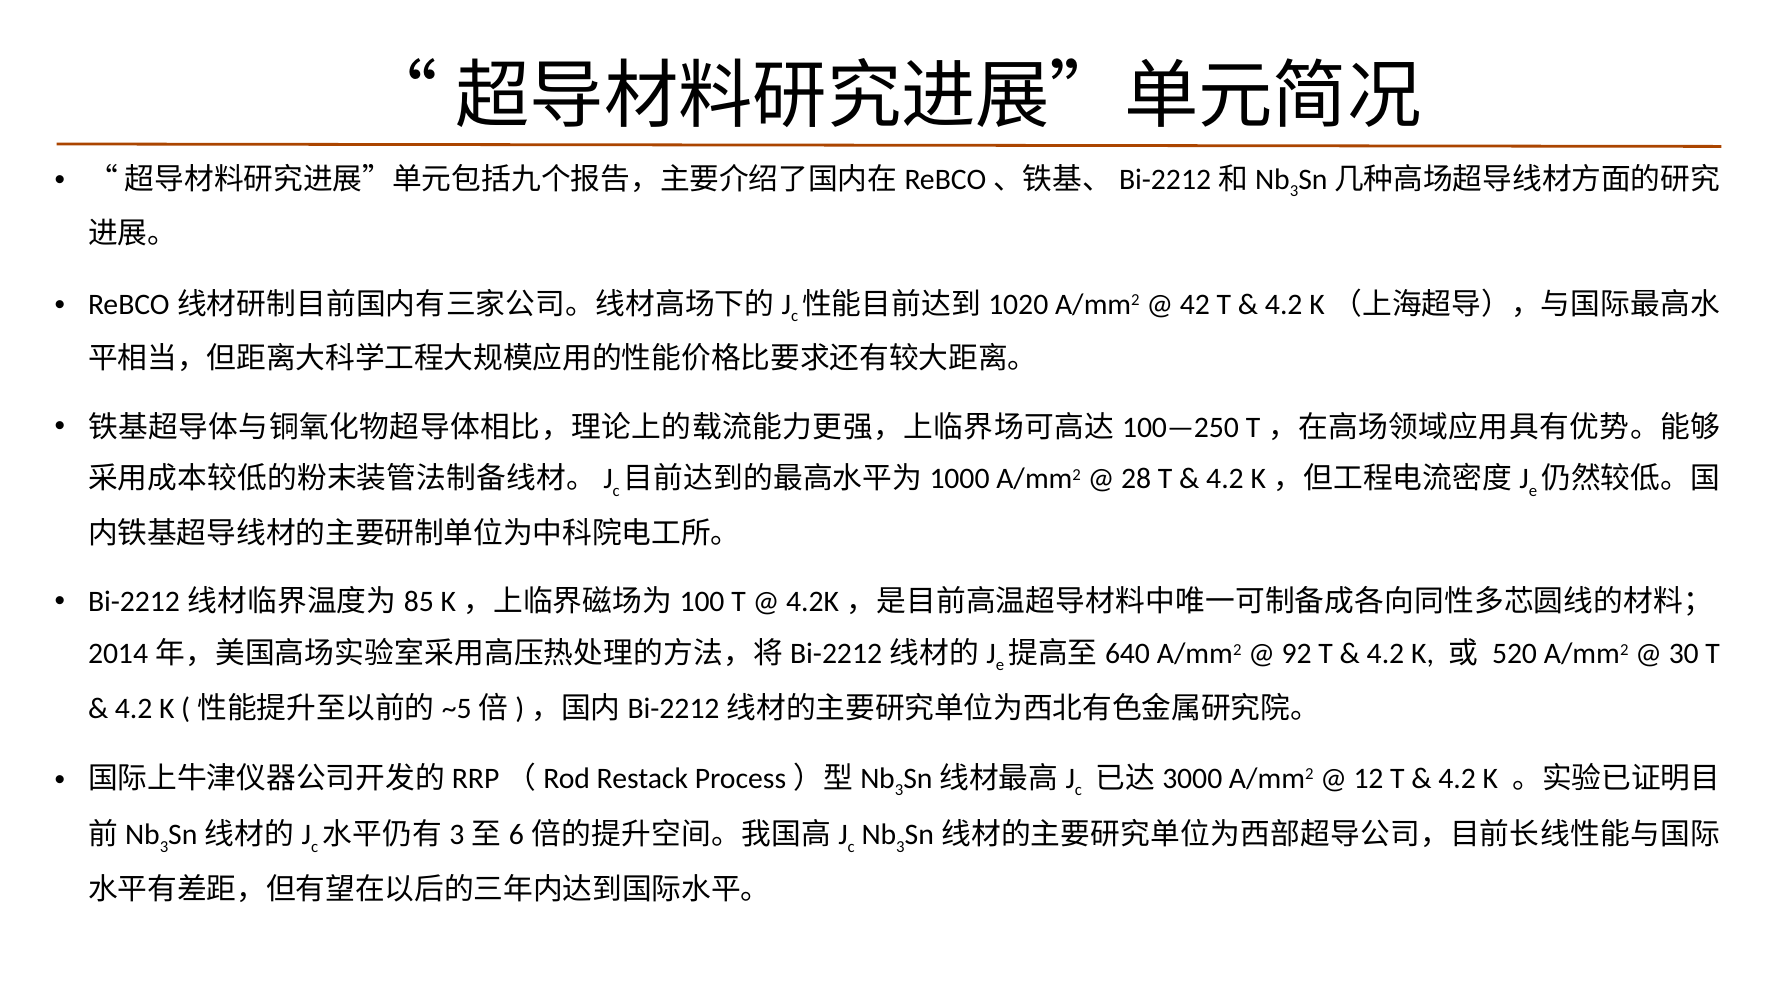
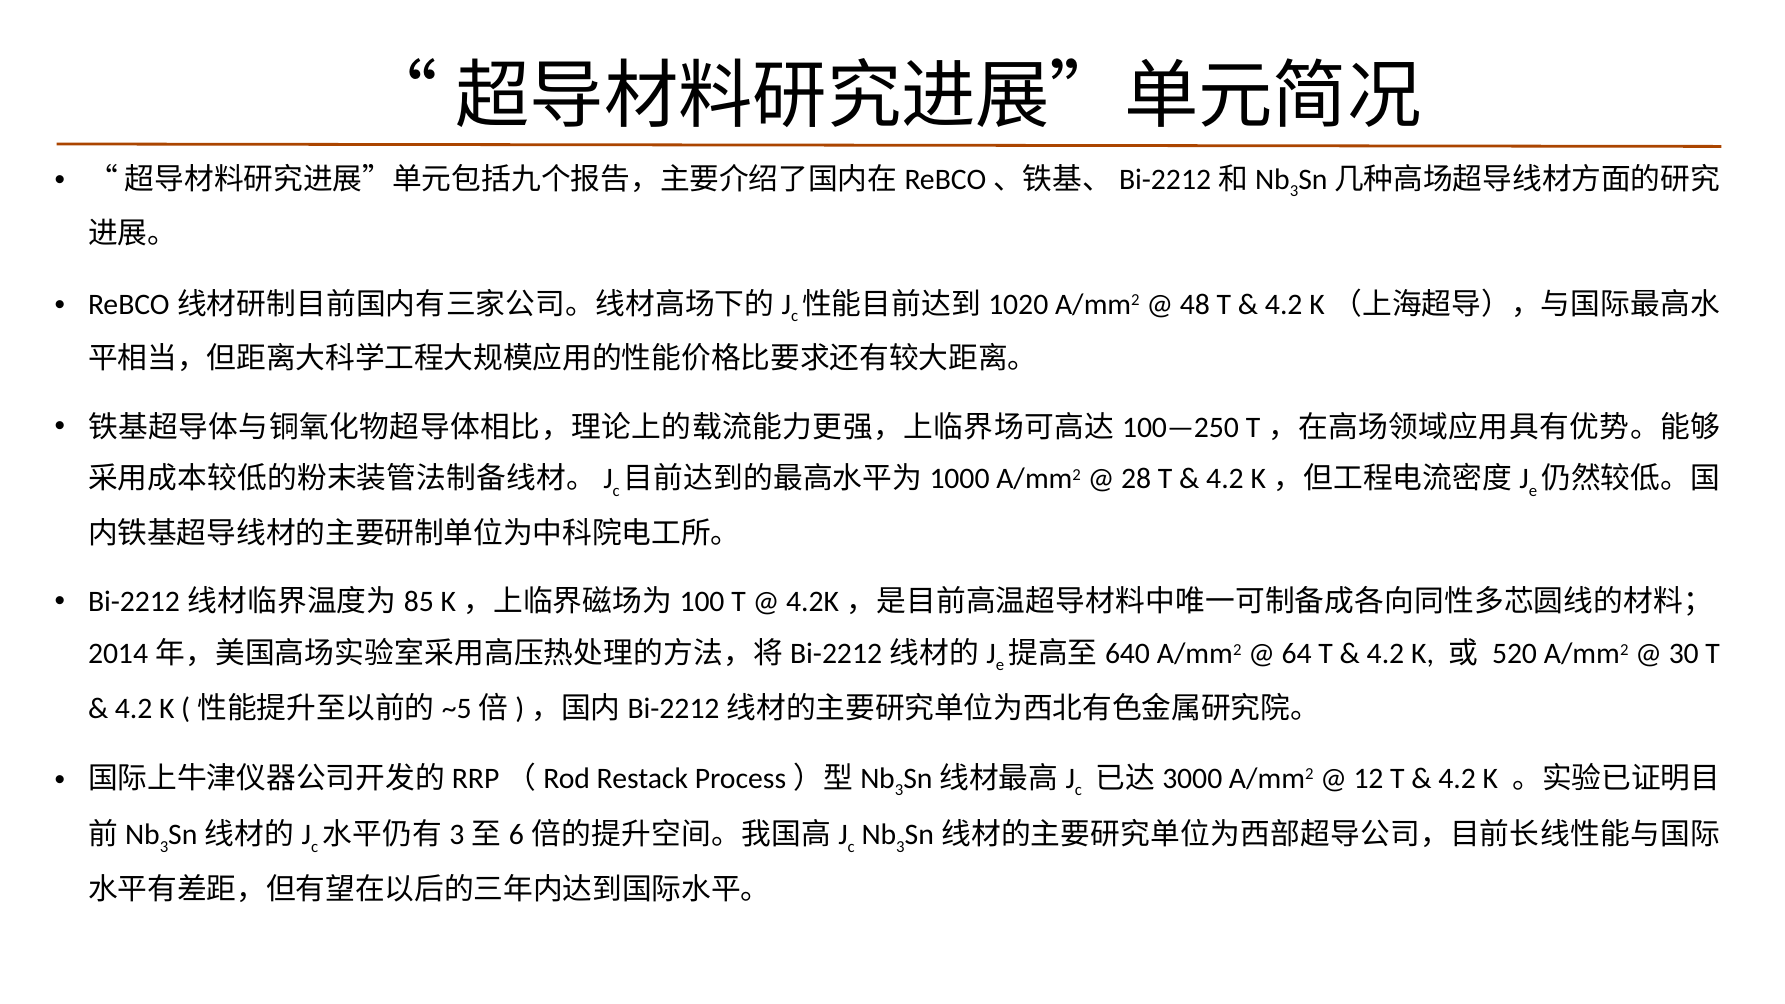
42: 42 -> 48
92: 92 -> 64
